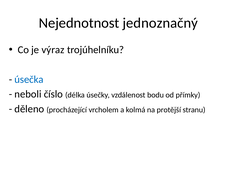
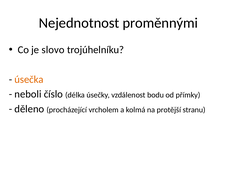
jednoznačný: jednoznačný -> proměnnými
výraz: výraz -> slovo
úsečka colour: blue -> orange
